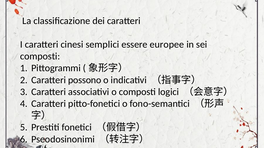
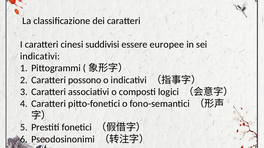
semplici: semplici -> suddivisi
composti at (40, 56): composti -> indicativi
